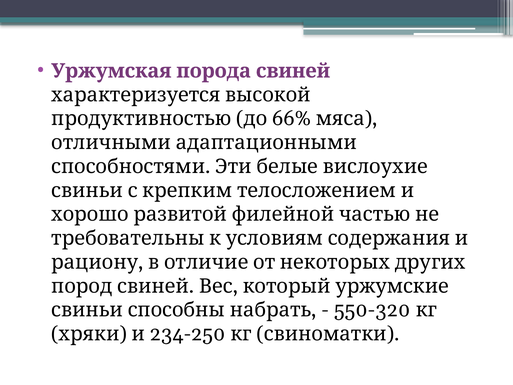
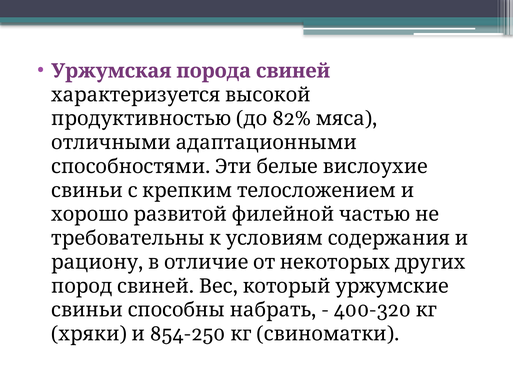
66%: 66% -> 82%
550-320: 550-320 -> 400-320
234-250: 234-250 -> 854-250
